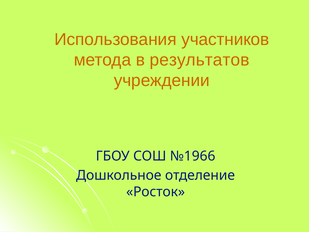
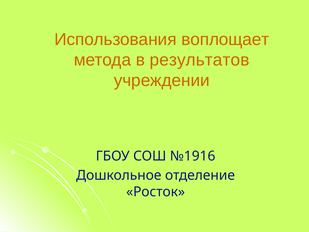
участников: участников -> воплощает
№1966: №1966 -> №1916
